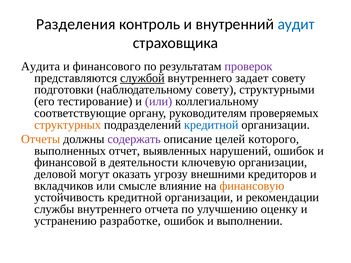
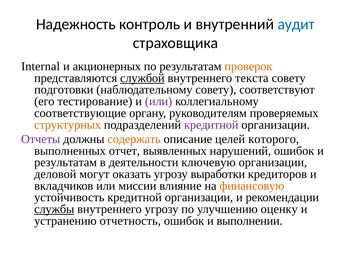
Разделения: Разделения -> Надежность
Аудита: Аудита -> Internal
финансового: финансового -> акционерных
проверок colour: purple -> orange
задает: задает -> текста
структурными: структурными -> соответствуют
кредитной at (211, 125) colour: blue -> purple
Отчеты colour: orange -> purple
содержать colour: purple -> orange
финансовой at (66, 163): финансовой -> результатам
внешними: внешними -> выработки
смысле: смысле -> миссии
службы underline: none -> present
внутреннего отчета: отчета -> угрозу
разработке: разработке -> отчетность
